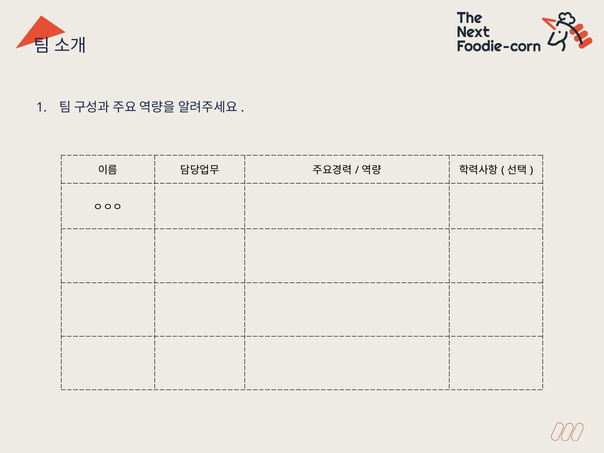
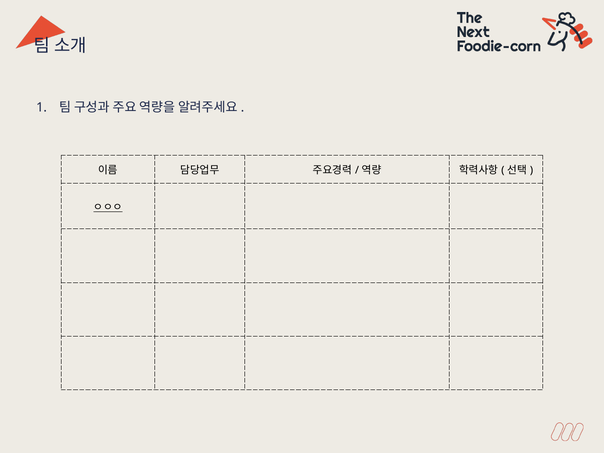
ㅇㅇㅇ underline: none -> present
